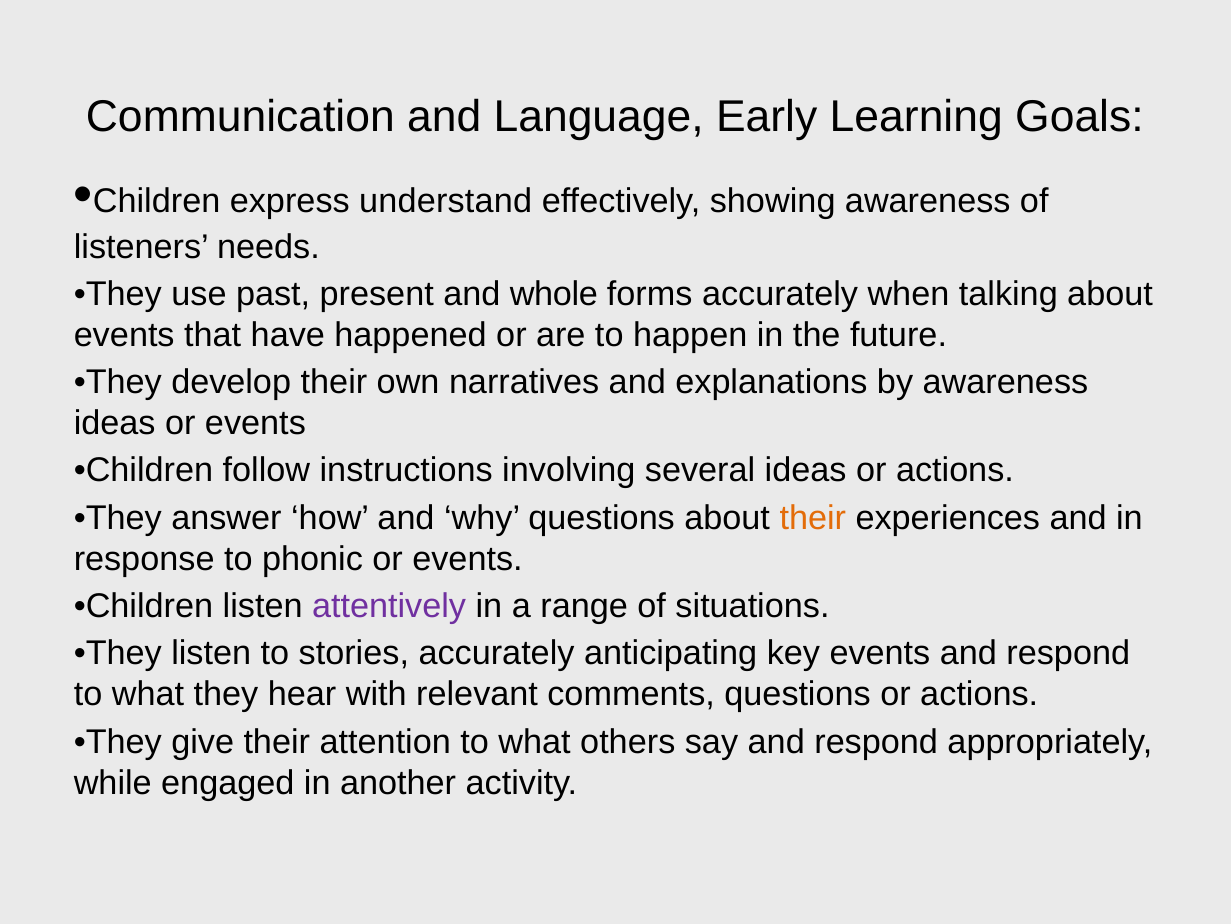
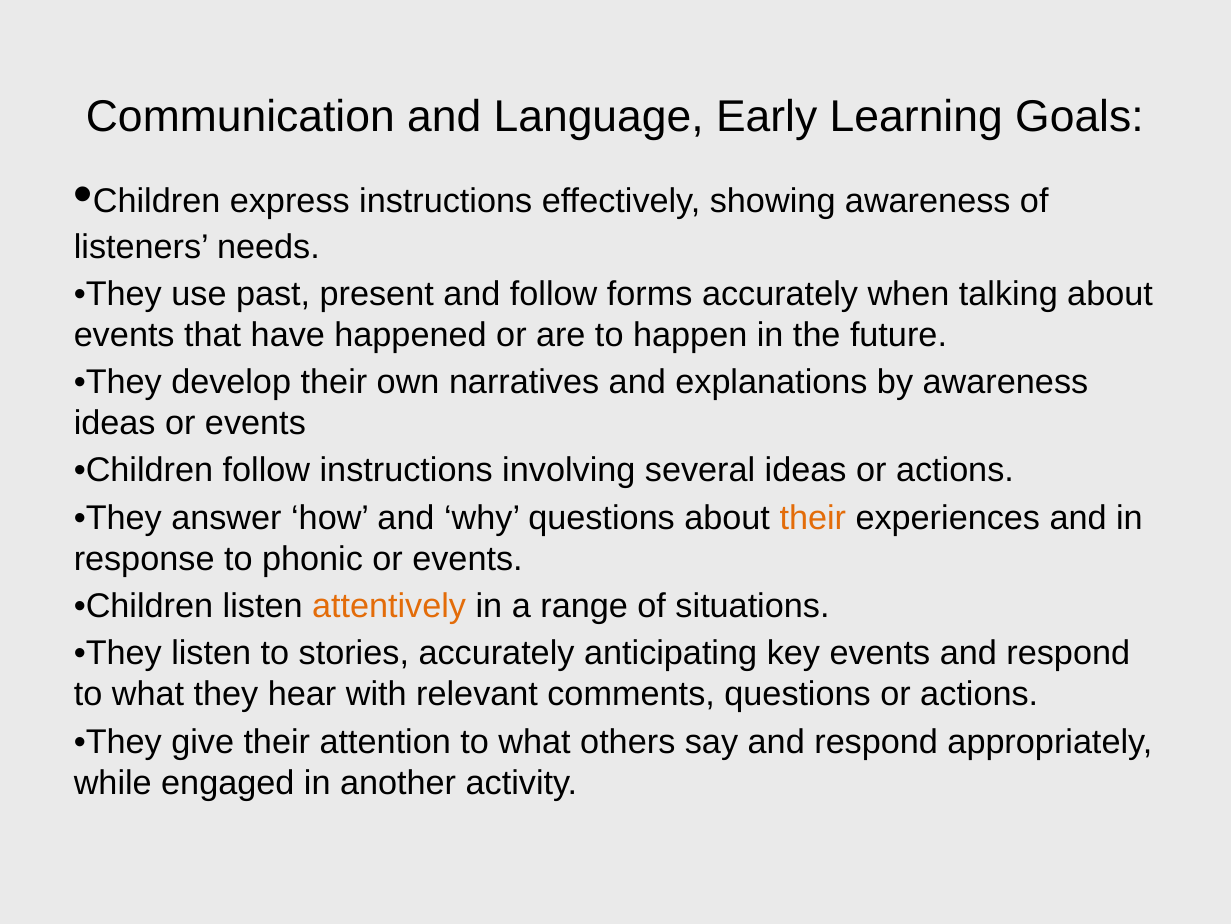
express understand: understand -> instructions
and whole: whole -> follow
attentively colour: purple -> orange
